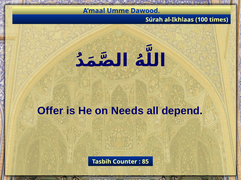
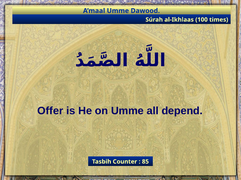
on Needs: Needs -> Umme
